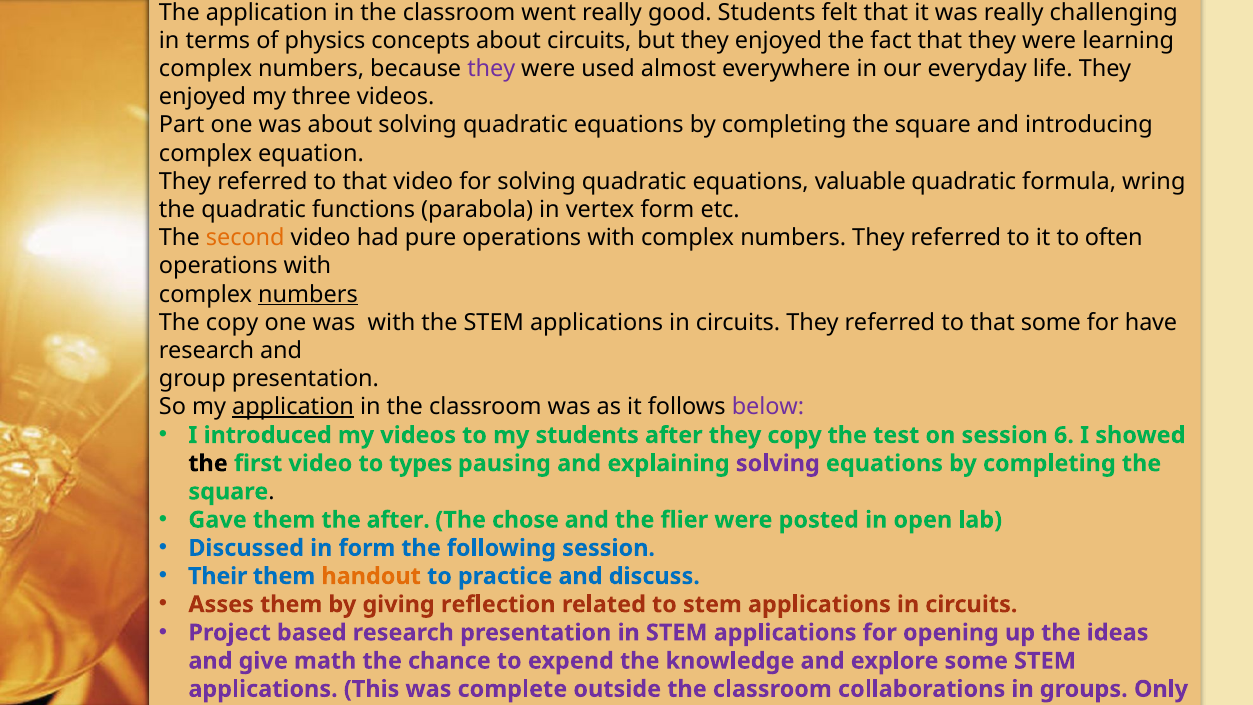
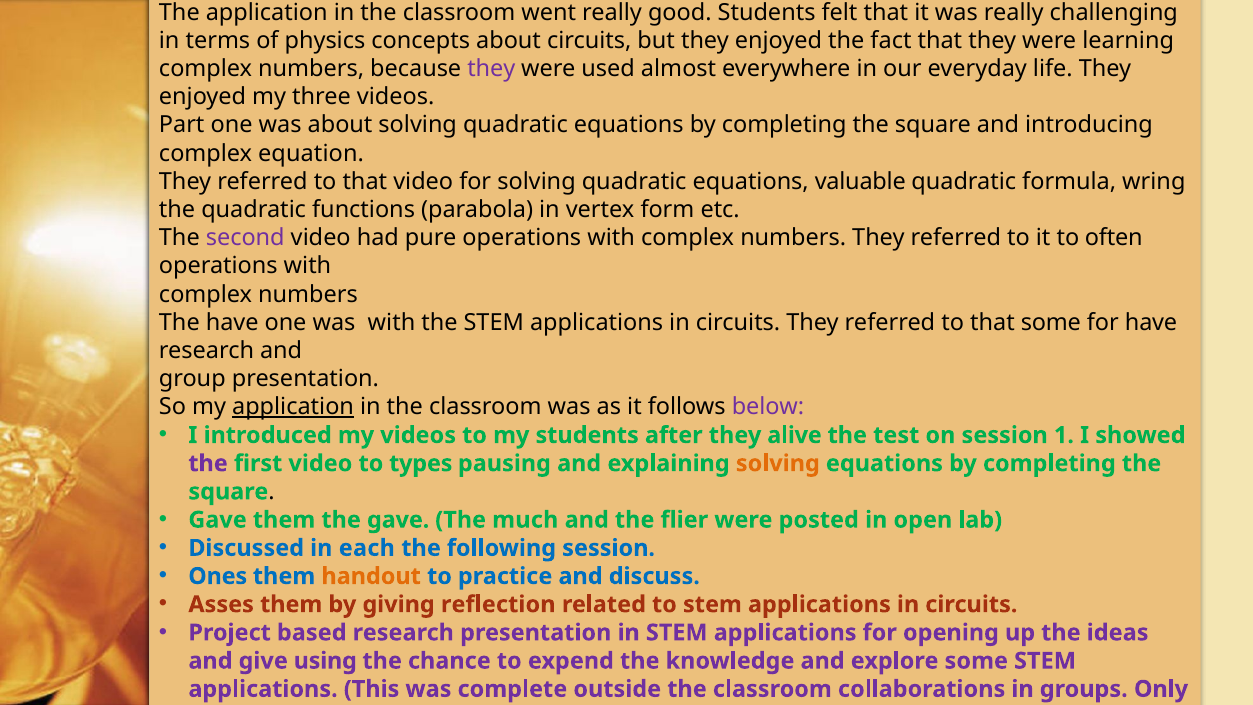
second colour: orange -> purple
numbers at (308, 294) underline: present -> none
The copy: copy -> have
they copy: copy -> alive
6: 6 -> 1
the at (208, 463) colour: black -> purple
solving at (778, 463) colour: purple -> orange
the after: after -> gave
chose: chose -> much
in form: form -> each
Their: Their -> Ones
math: math -> using
